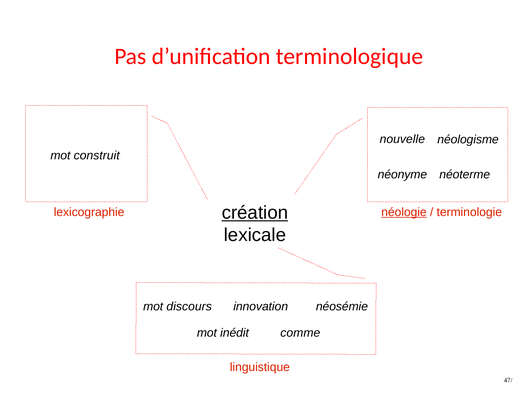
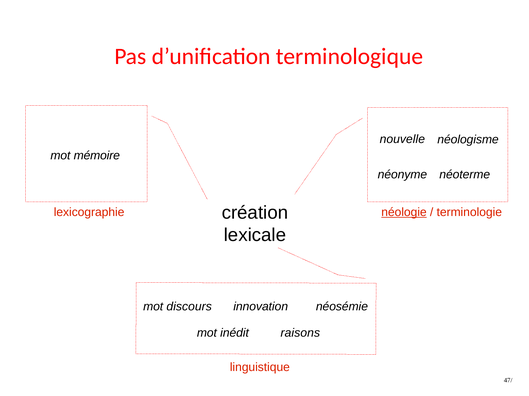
construit: construit -> mémoire
création underline: present -> none
comme: comme -> raisons
